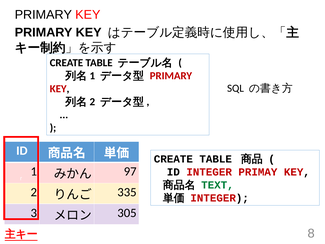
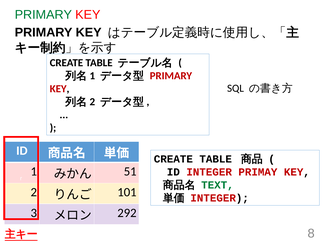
PRIMARY at (43, 15) colour: black -> green
97: 97 -> 51
335: 335 -> 101
305: 305 -> 292
